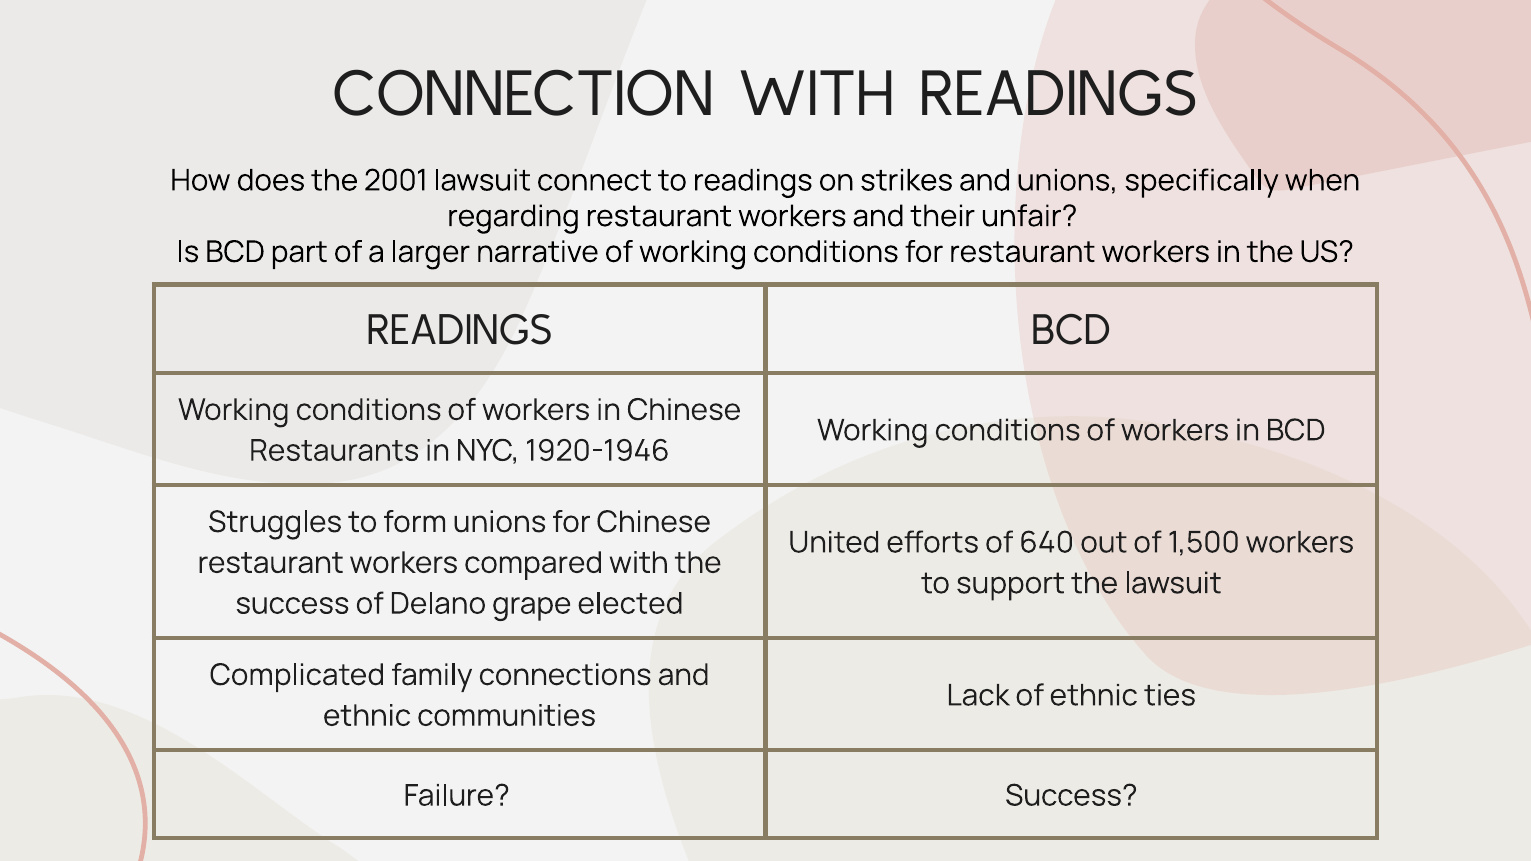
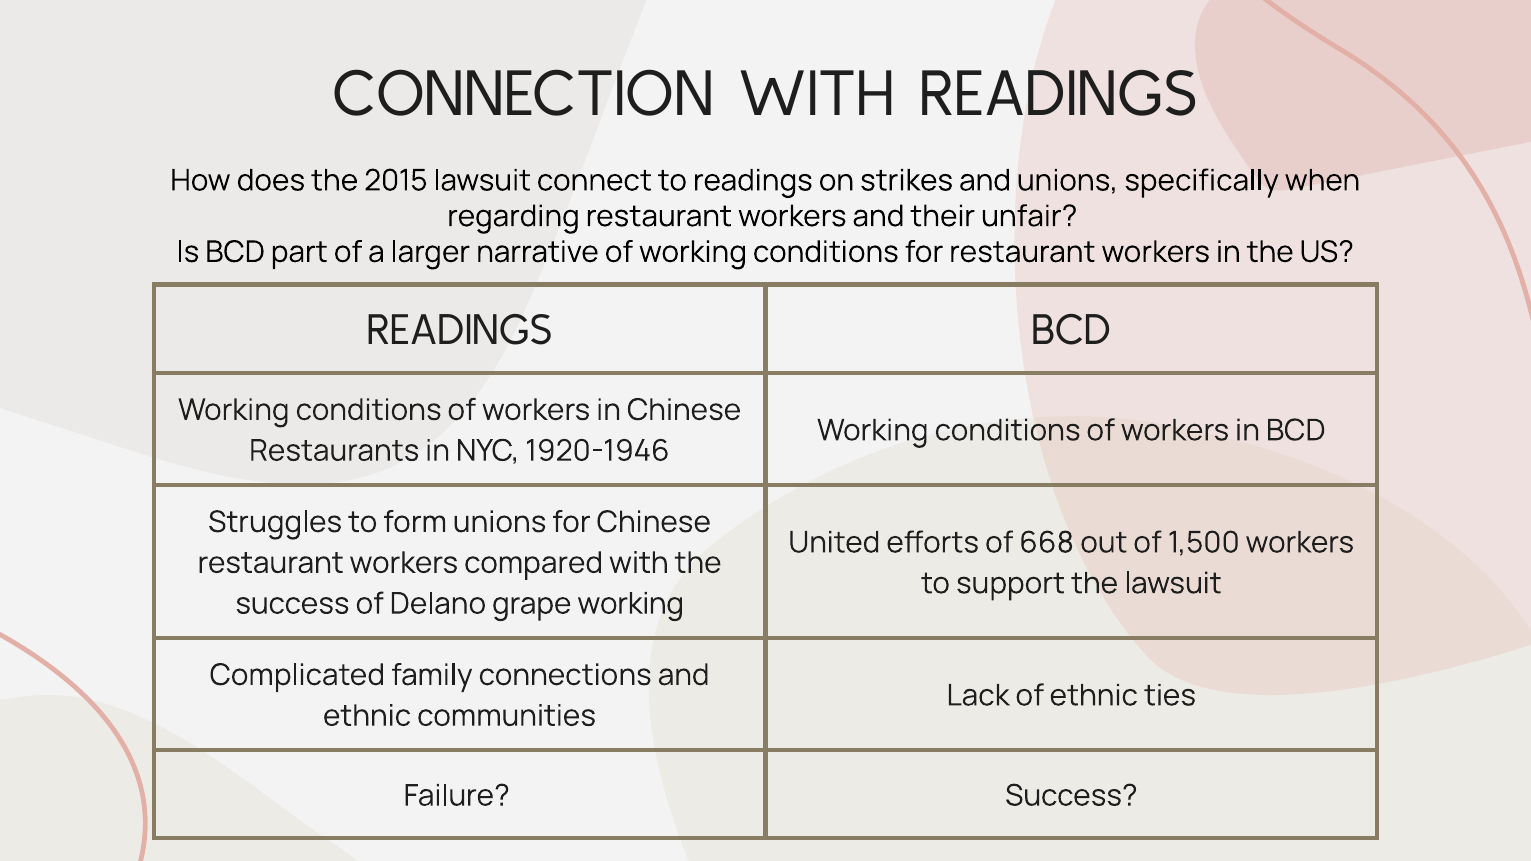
2001: 2001 -> 2015
640: 640 -> 668
grape elected: elected -> working
